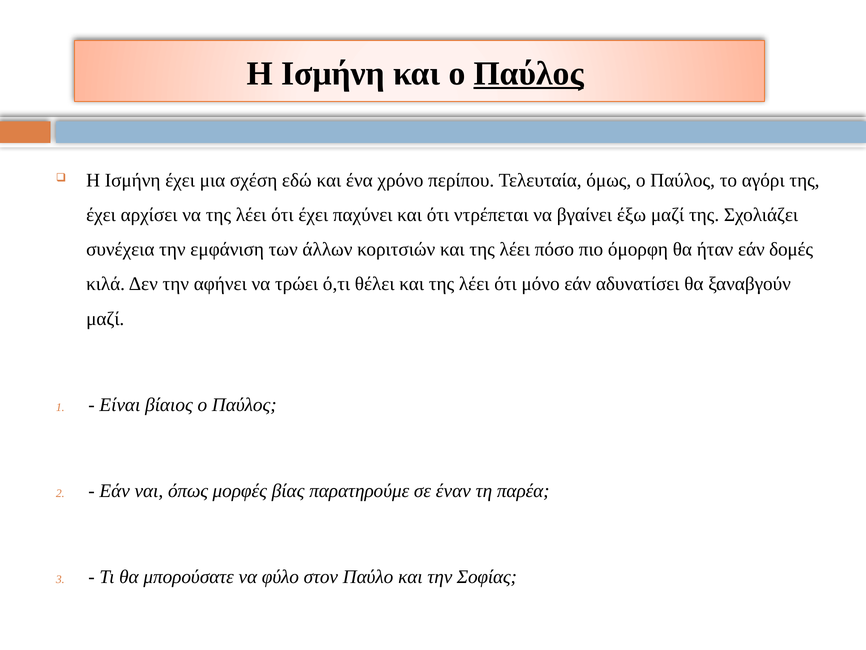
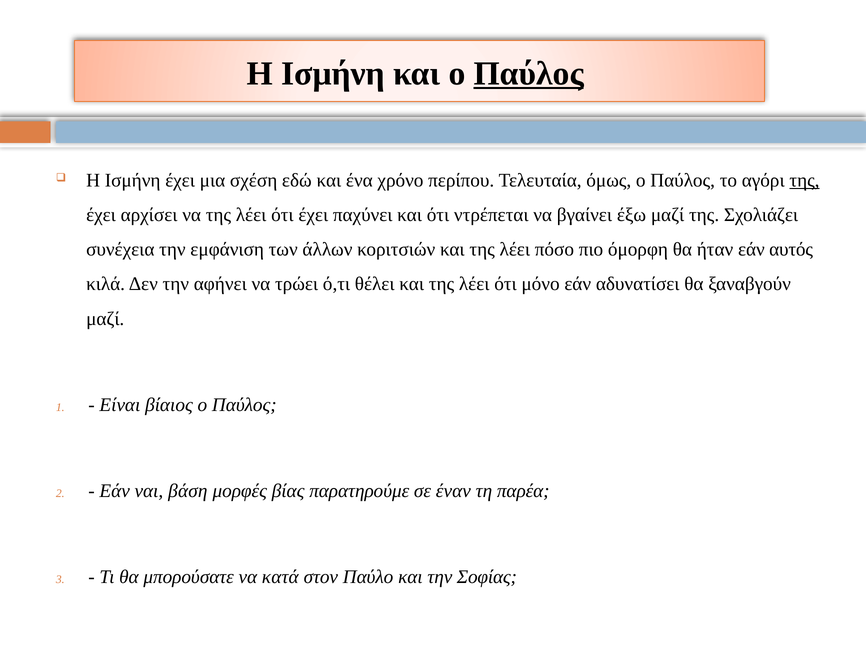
της at (804, 180) underline: none -> present
δομές: δομές -> αυτός
όπως: όπως -> βάση
φύλο: φύλο -> κατά
